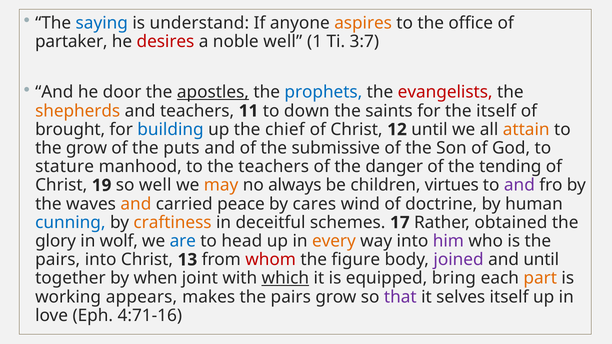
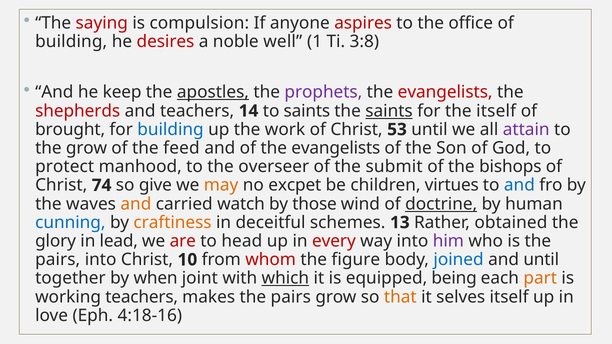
saying colour: blue -> red
understand: understand -> compulsion
aspires colour: orange -> red
partaker at (71, 42): partaker -> building
3:7: 3:7 -> 3:8
door: door -> keep
prophets colour: blue -> purple
shepherds colour: orange -> red
11: 11 -> 14
to down: down -> saints
saints at (389, 111) underline: none -> present
chief: chief -> work
12: 12 -> 53
attain colour: orange -> purple
puts: puts -> feed
of the submissive: submissive -> evangelists
stature: stature -> protect
the teachers: teachers -> overseer
danger: danger -> submit
tending: tending -> bishops
19: 19 -> 74
so well: well -> give
always: always -> excpet
and at (519, 185) colour: purple -> blue
peace: peace -> watch
cares: cares -> those
doctrine underline: none -> present
17: 17 -> 13
wolf: wolf -> lead
are colour: blue -> red
every colour: orange -> red
13: 13 -> 10
joined colour: purple -> blue
bring: bring -> being
working appears: appears -> teachers
that colour: purple -> orange
4:71-16: 4:71-16 -> 4:18-16
